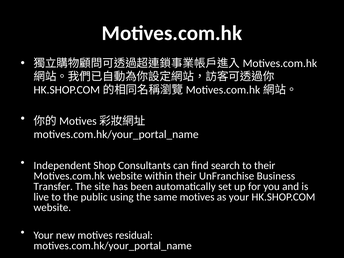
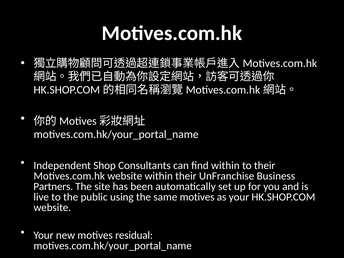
find search: search -> within
Transfer: Transfer -> Partners
